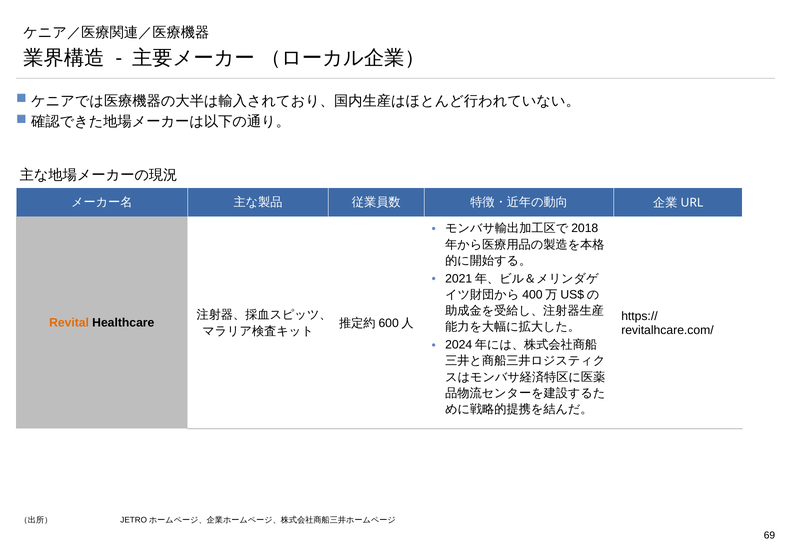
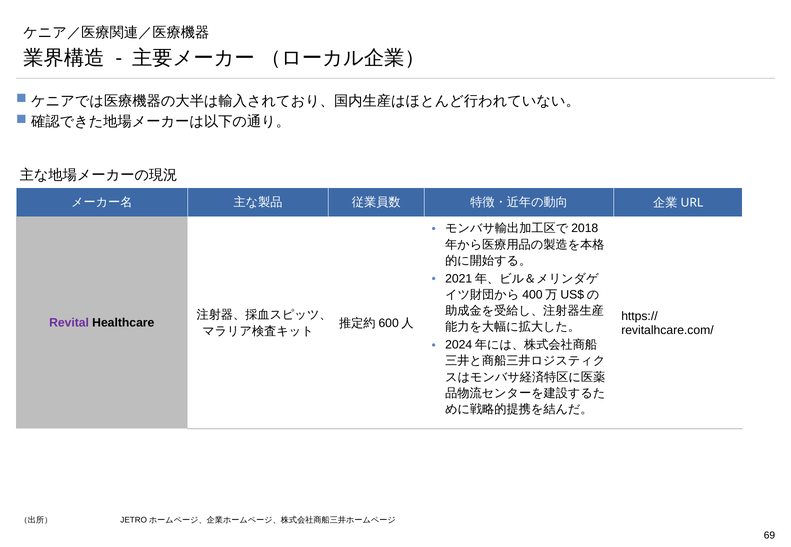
Revital colour: orange -> purple
